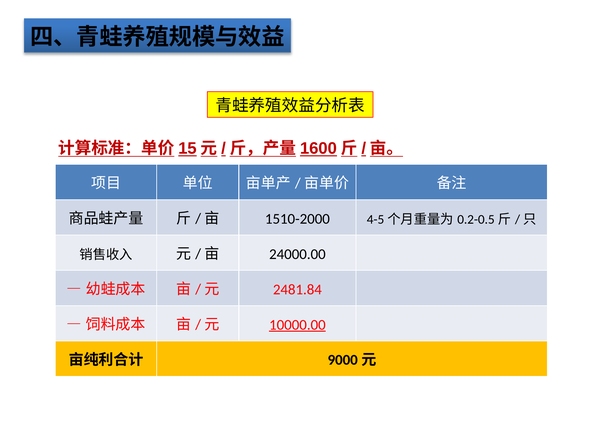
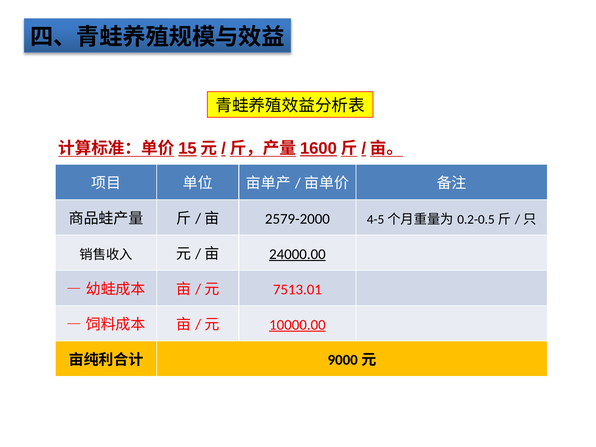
1510-2000: 1510-2000 -> 2579-2000
24000.00 underline: none -> present
2481.84: 2481.84 -> 7513.01
